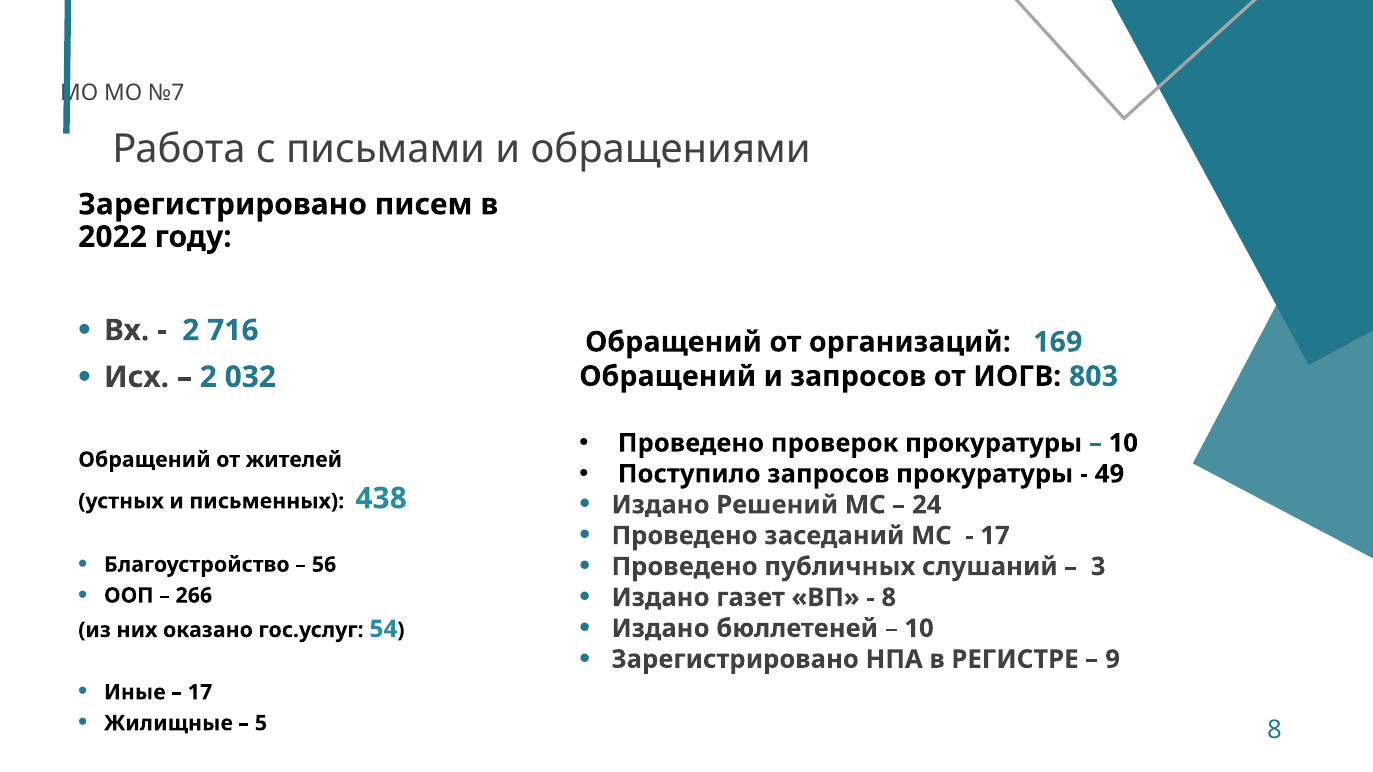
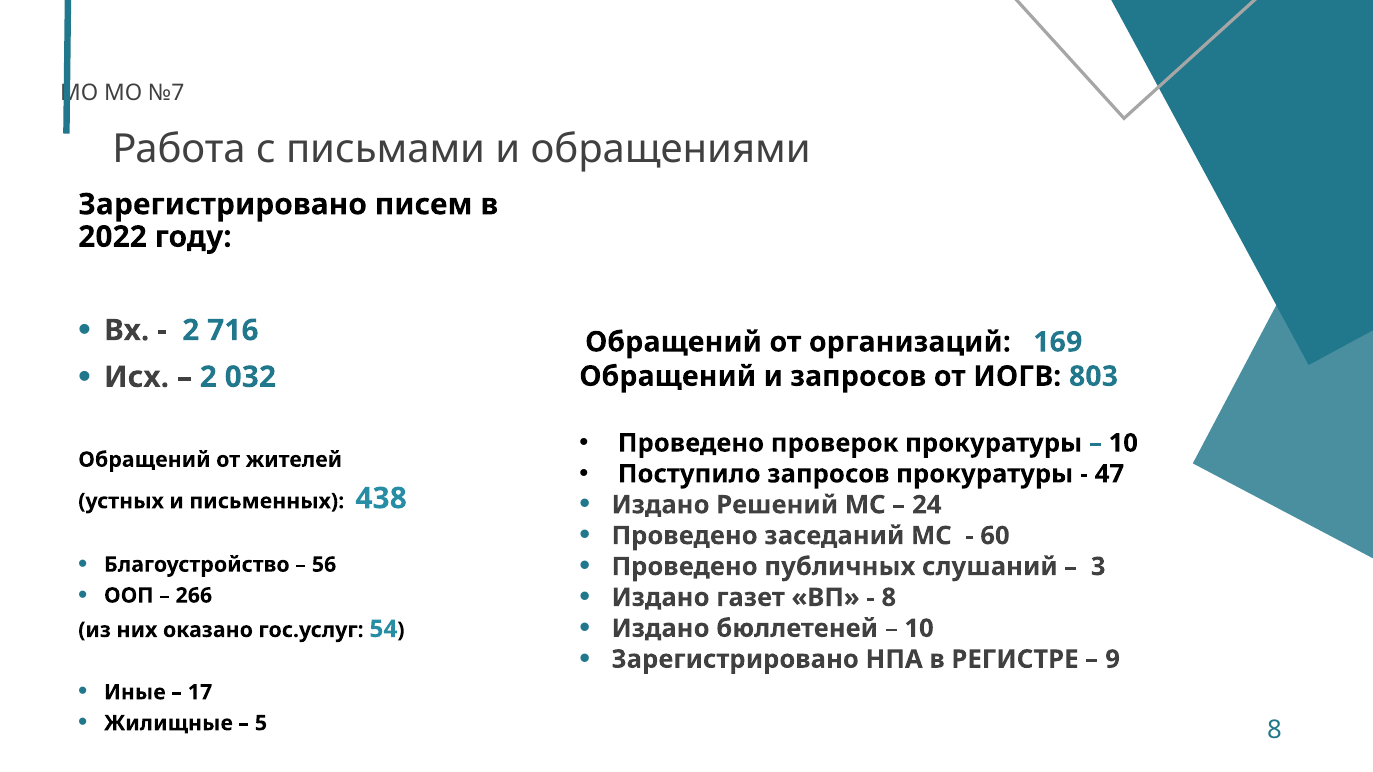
49: 49 -> 47
17 at (995, 536): 17 -> 60
